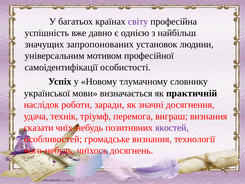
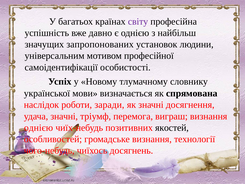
практичній: практичній -> спрямована
удача технік: технік -> значні
сказати at (39, 128): сказати -> однією
якостей colour: purple -> black
